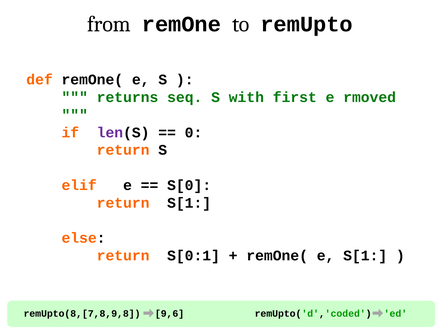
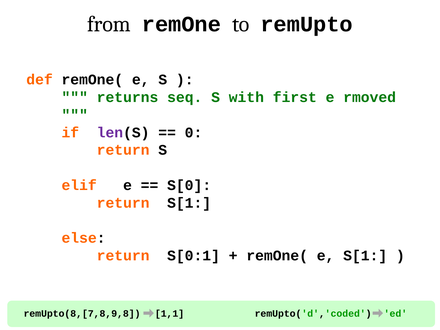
9,6: 9,6 -> 1,1
